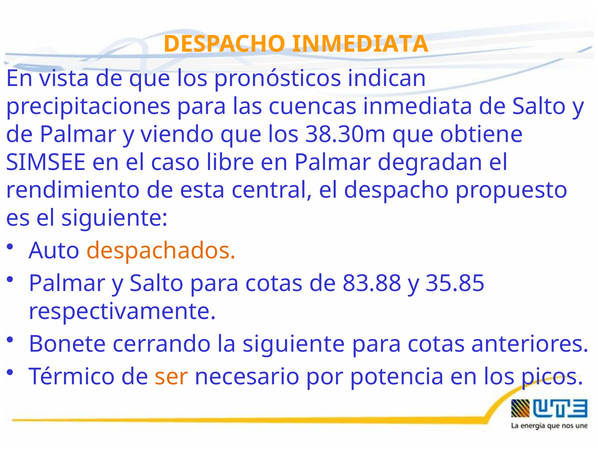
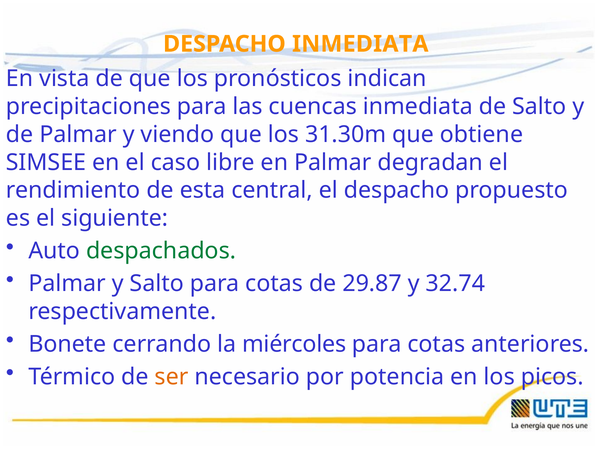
38.30m: 38.30m -> 31.30m
despachados colour: orange -> green
83.88: 83.88 -> 29.87
35.85: 35.85 -> 32.74
la siguiente: siguiente -> miércoles
